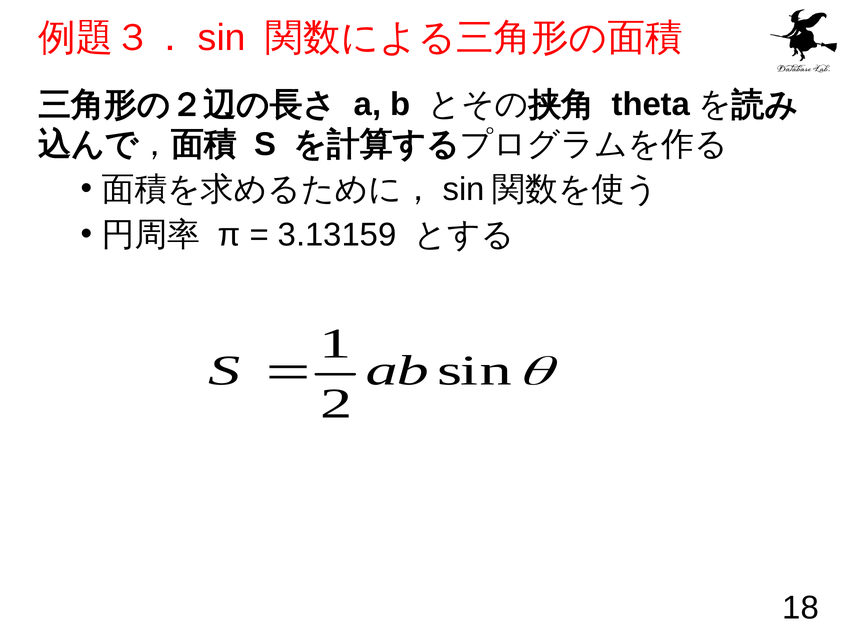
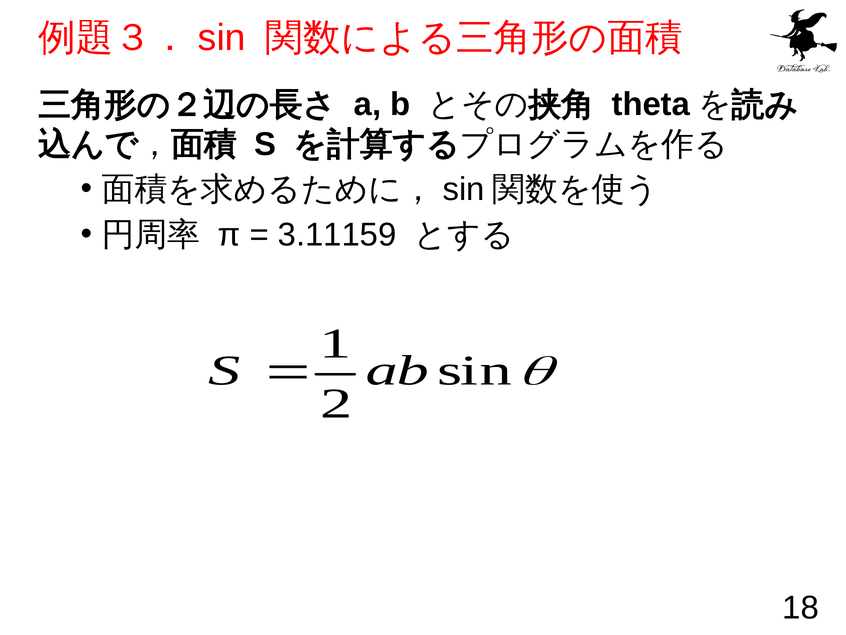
3.13159: 3.13159 -> 3.11159
